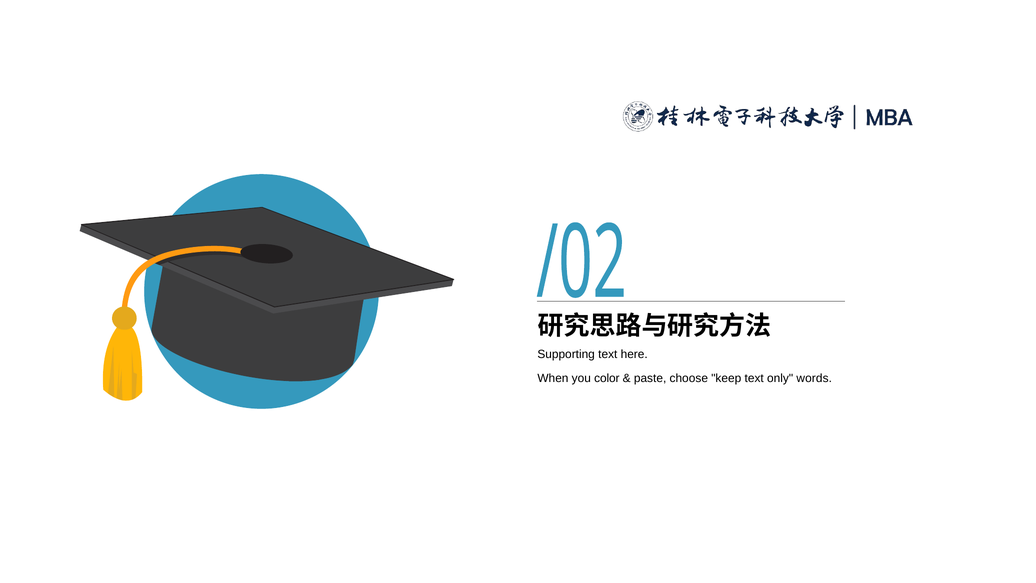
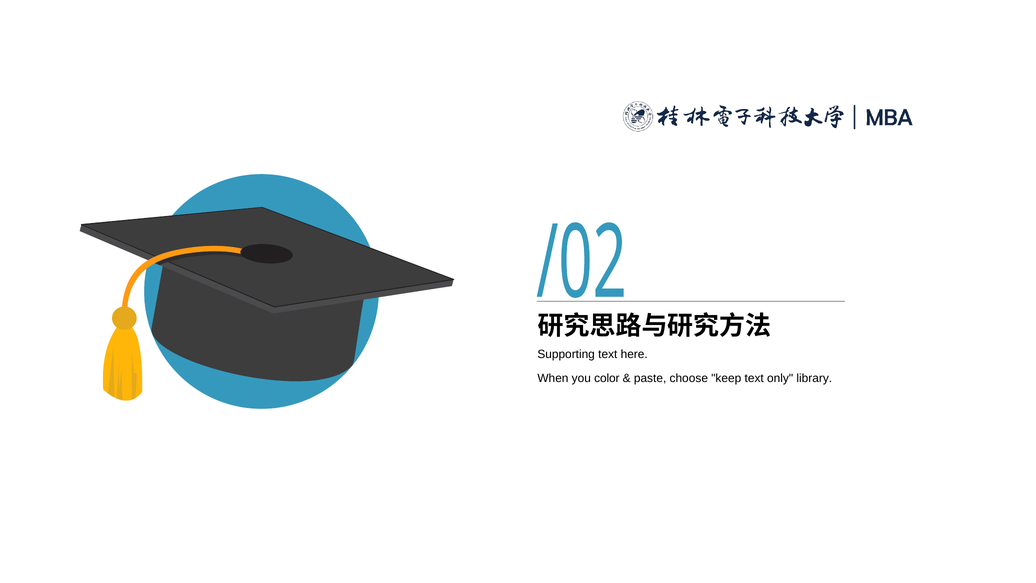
words: words -> library
